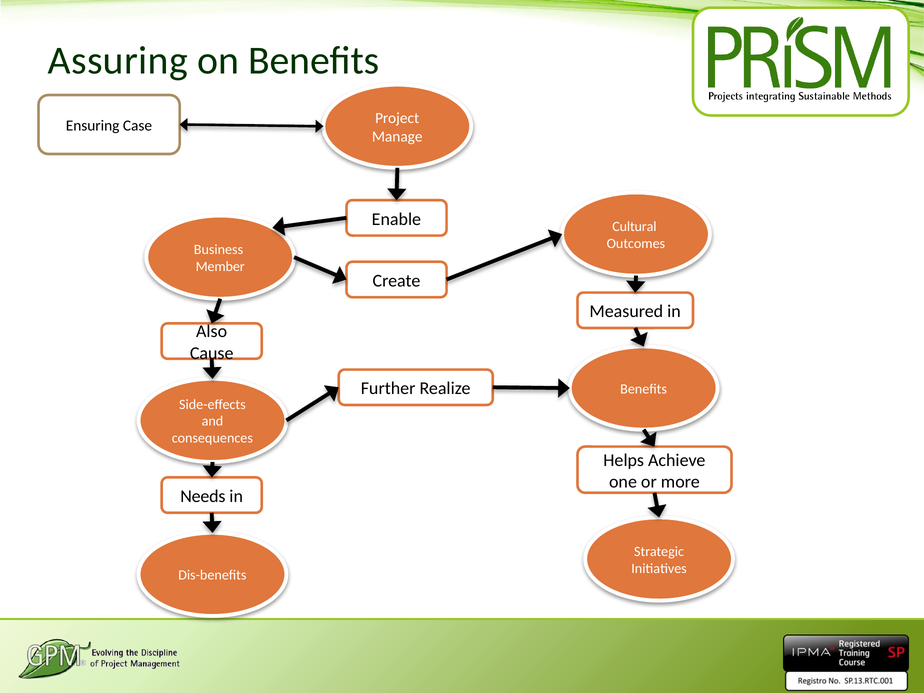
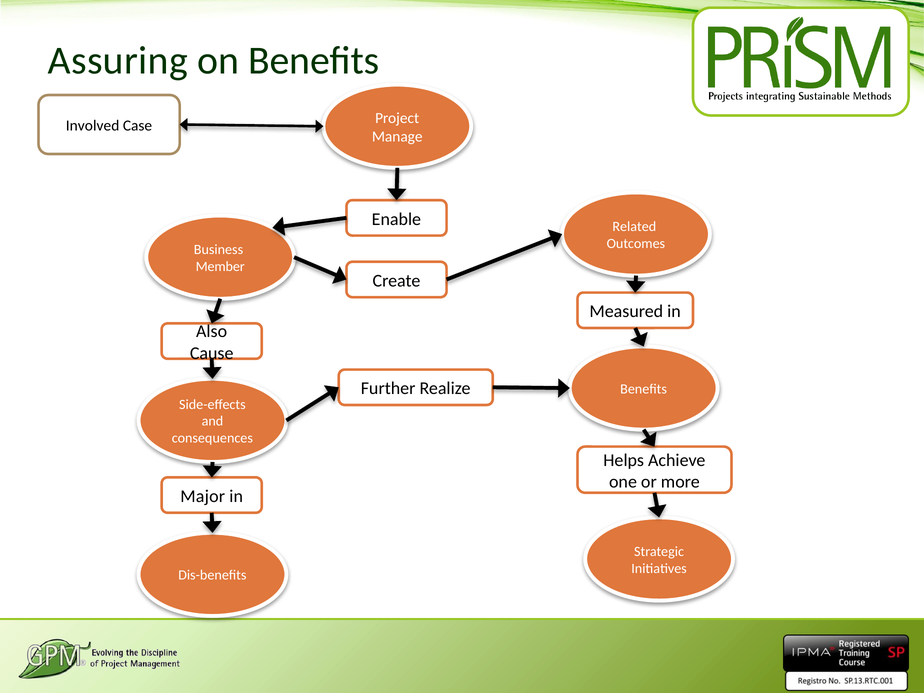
Ensuring: Ensuring -> Involved
Cultural: Cultural -> Related
Needs: Needs -> Major
